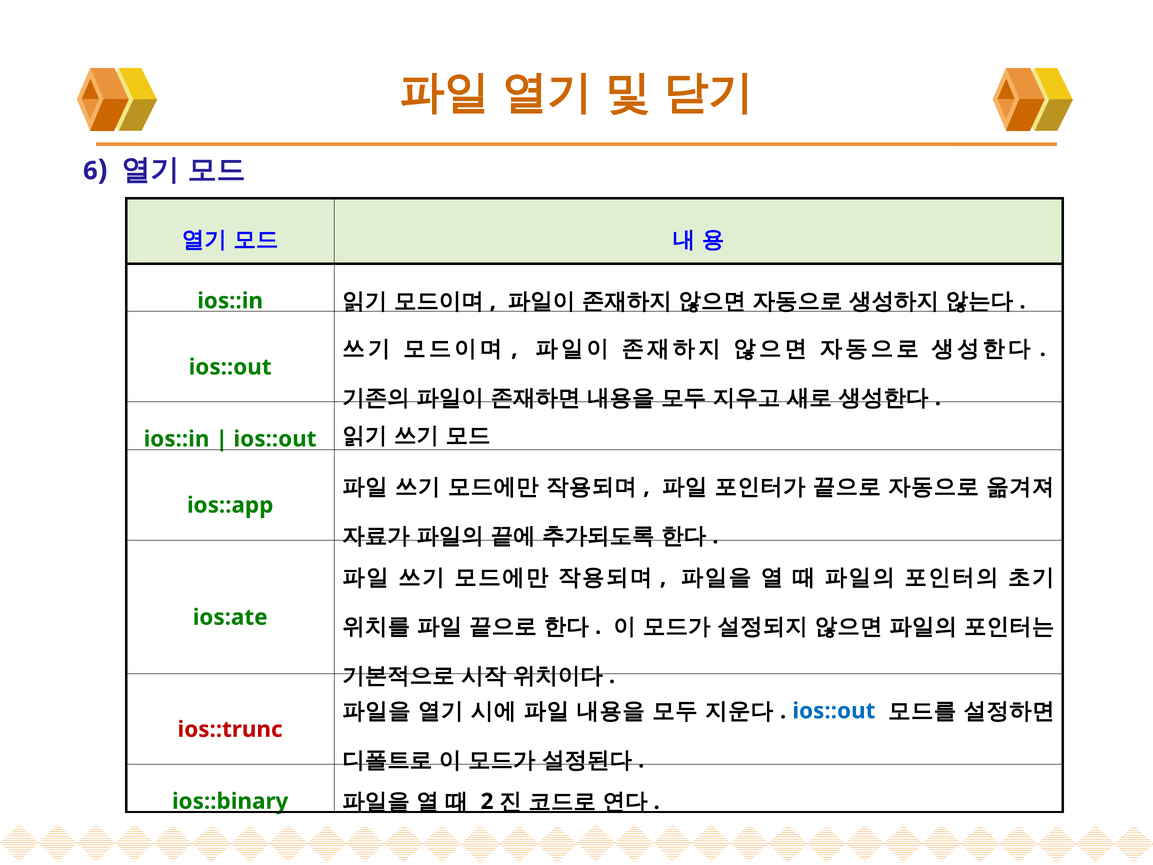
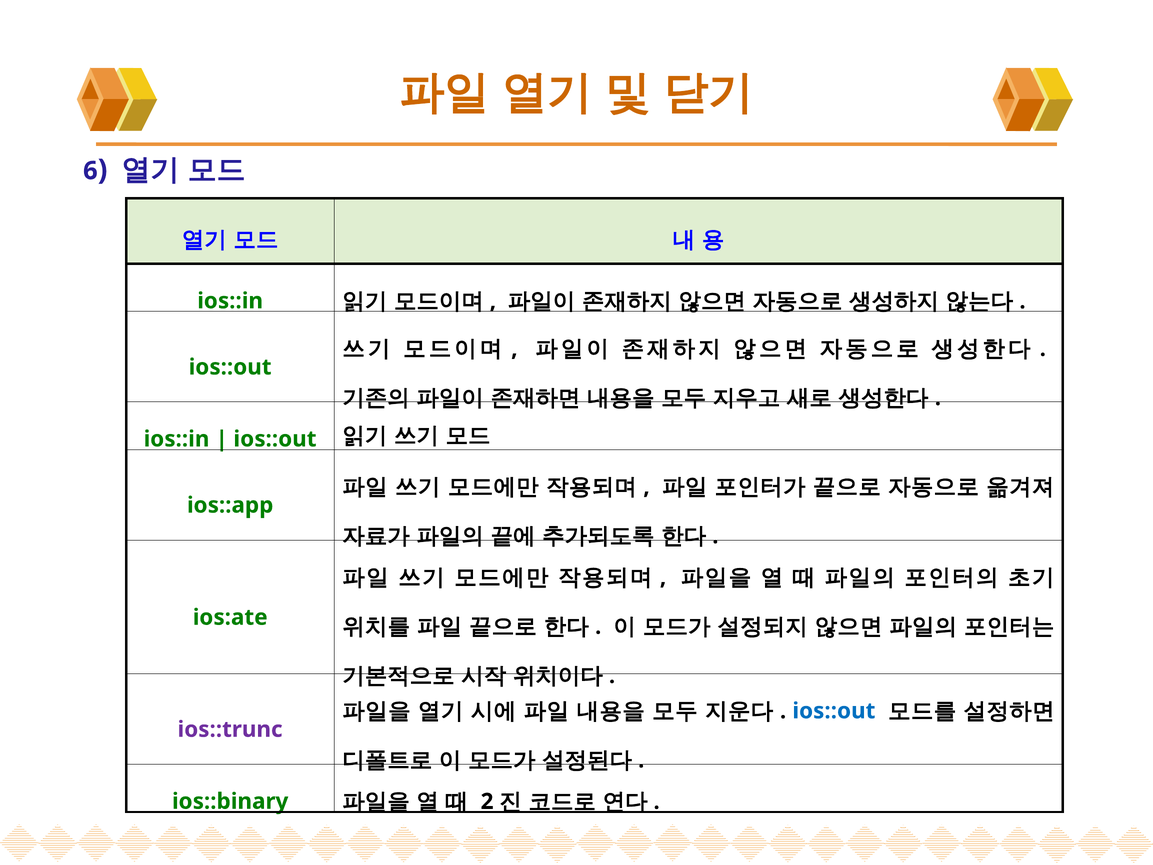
ios::trunc colour: red -> purple
